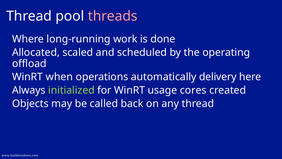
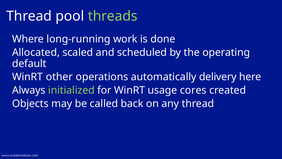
threads colour: pink -> light green
offload: offload -> default
when: when -> other
